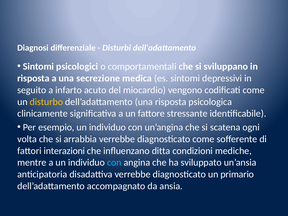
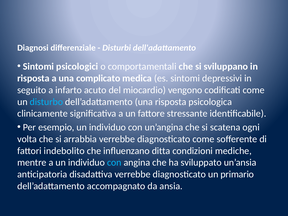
secrezione: secrezione -> complicato
disturbo colour: yellow -> light blue
interazioni: interazioni -> indebolito
